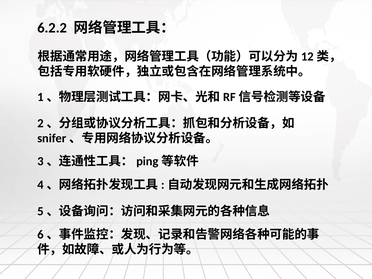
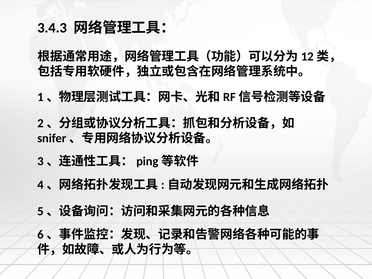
6.2.2: 6.2.2 -> 3.4.3
